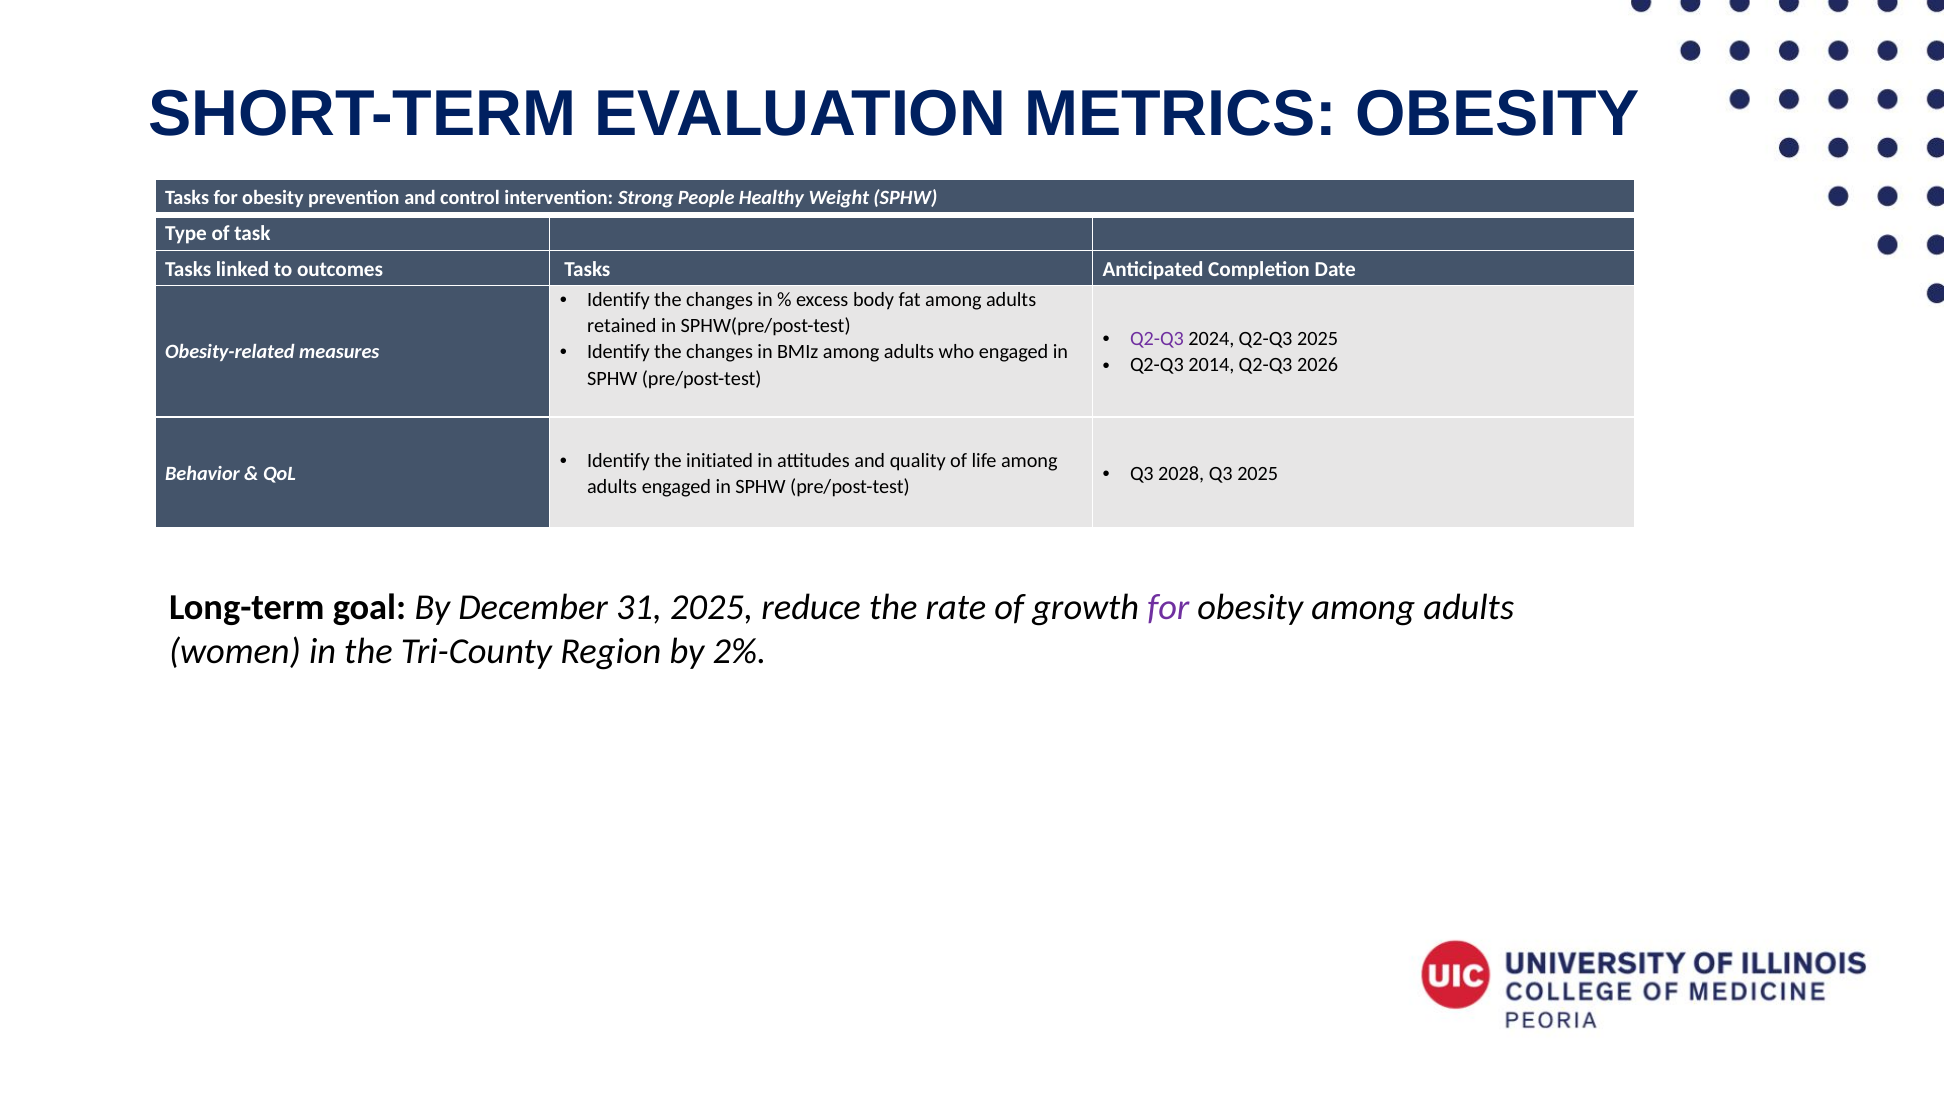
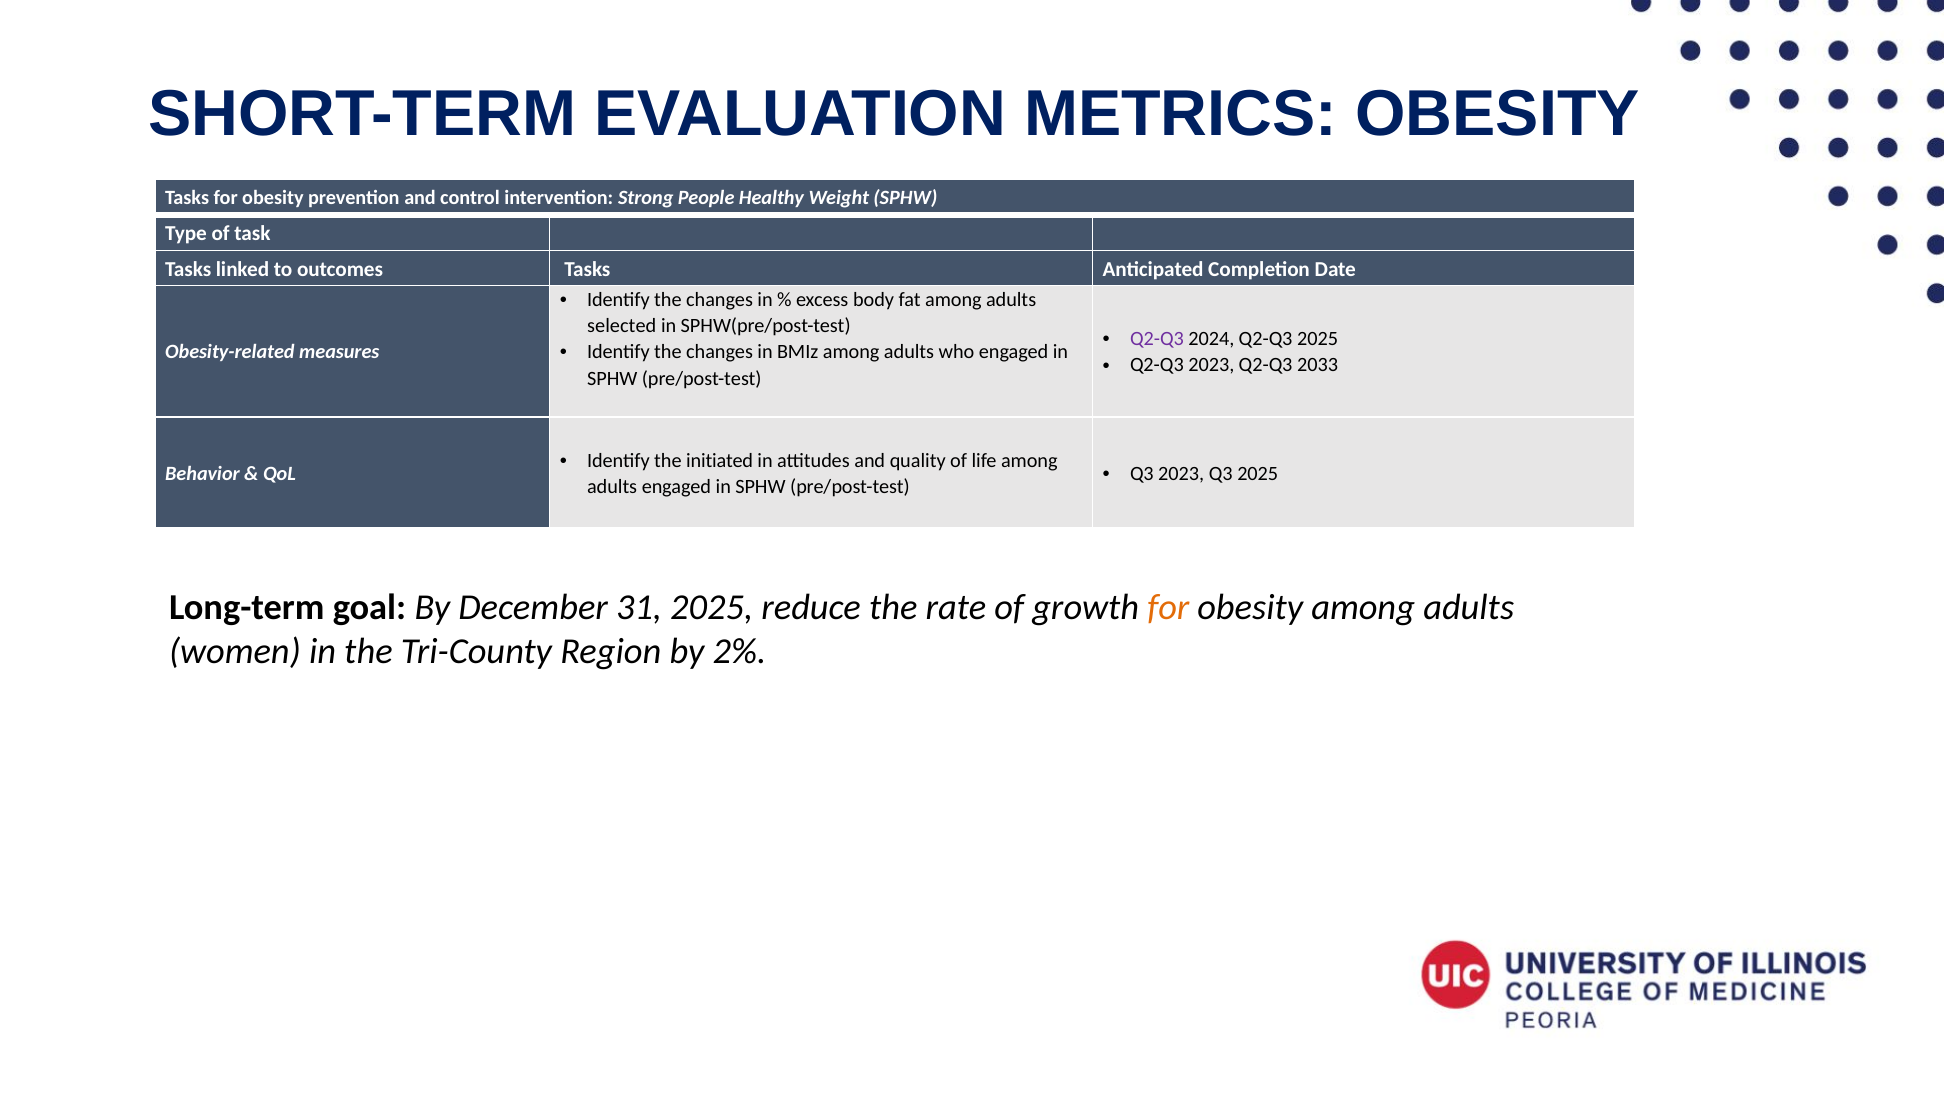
retained: retained -> selected
Q2-Q3 2014: 2014 -> 2023
2026: 2026 -> 2033
Q3 2028: 2028 -> 2023
for at (1168, 607) colour: purple -> orange
